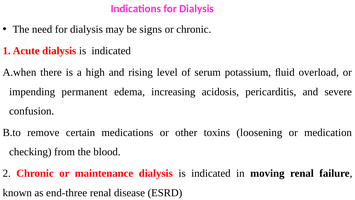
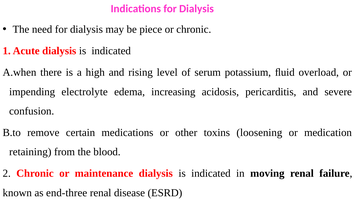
signs: signs -> piece
permanent: permanent -> electrolyte
checking: checking -> retaining
